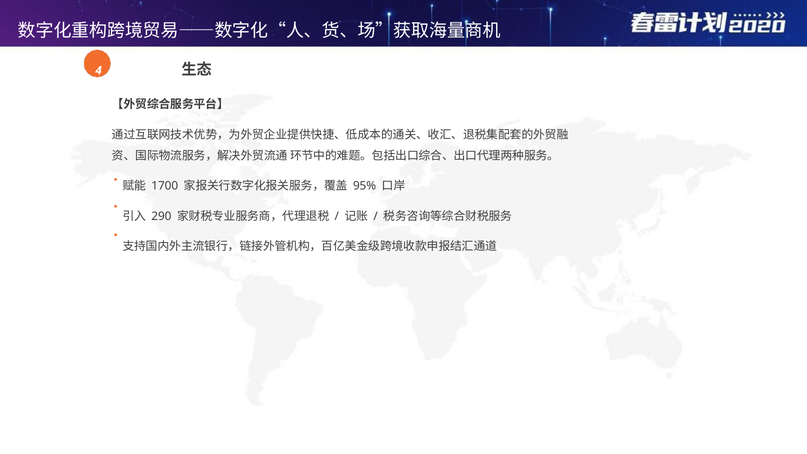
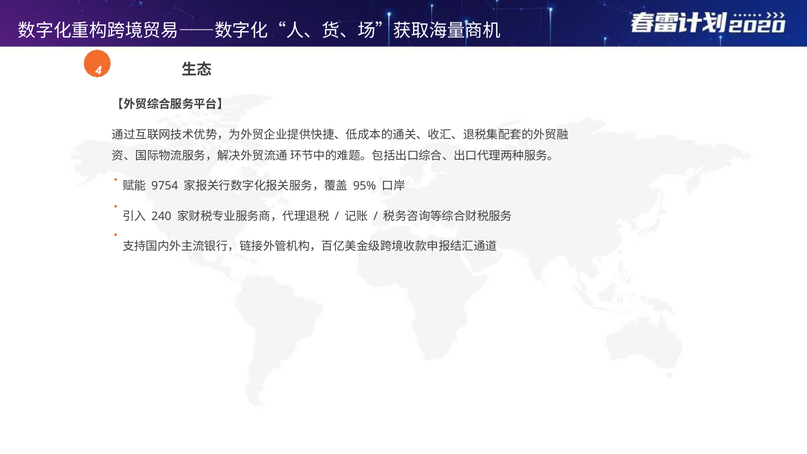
1700: 1700 -> 9754
290: 290 -> 240
